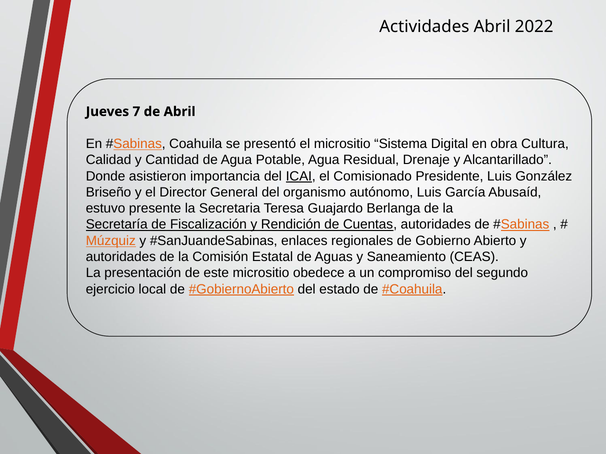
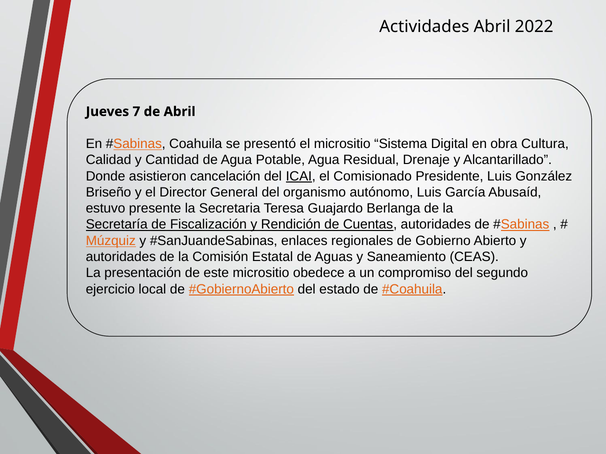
importancia: importancia -> cancelación
